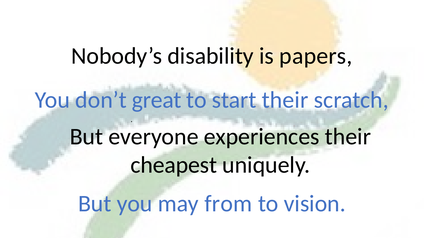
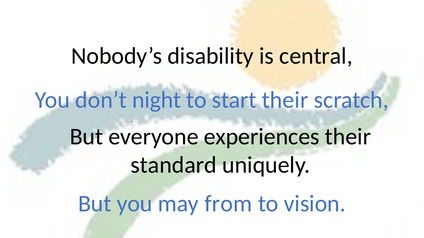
papers: papers -> central
great: great -> night
cheapest: cheapest -> standard
